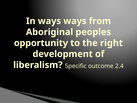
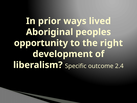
In ways: ways -> prior
from: from -> lived
